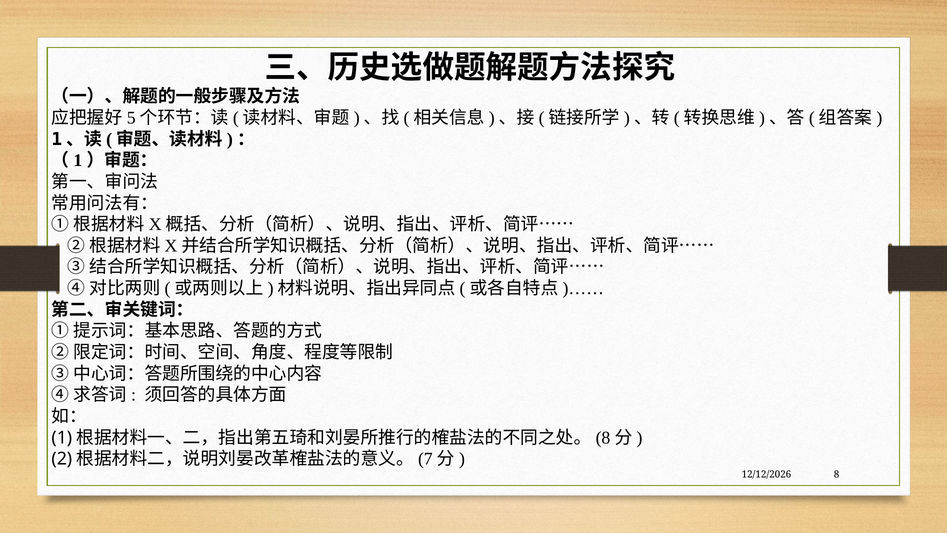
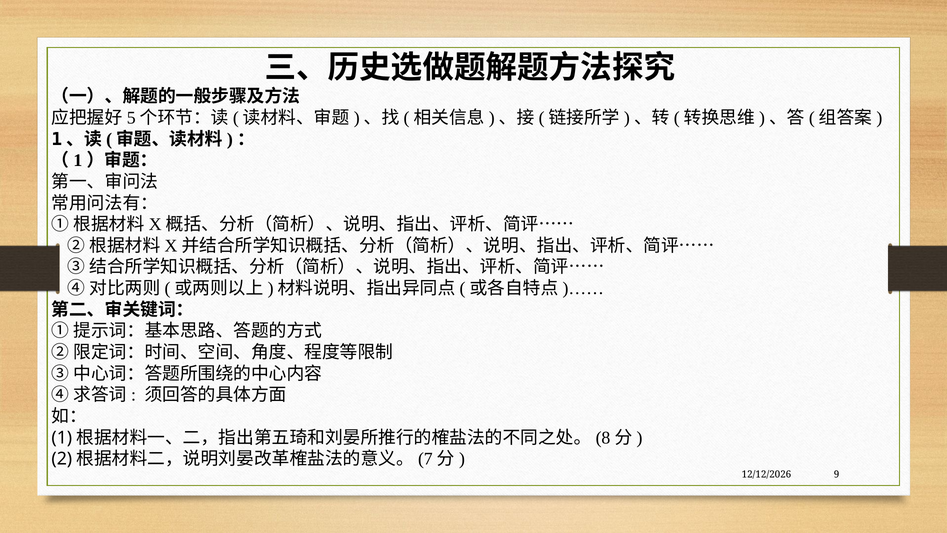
8: 8 -> 9
